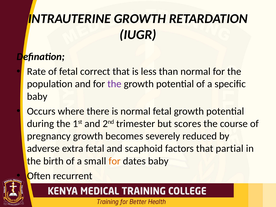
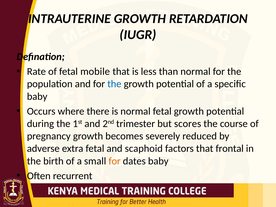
correct: correct -> mobile
the at (114, 84) colour: purple -> blue
partial: partial -> frontal
